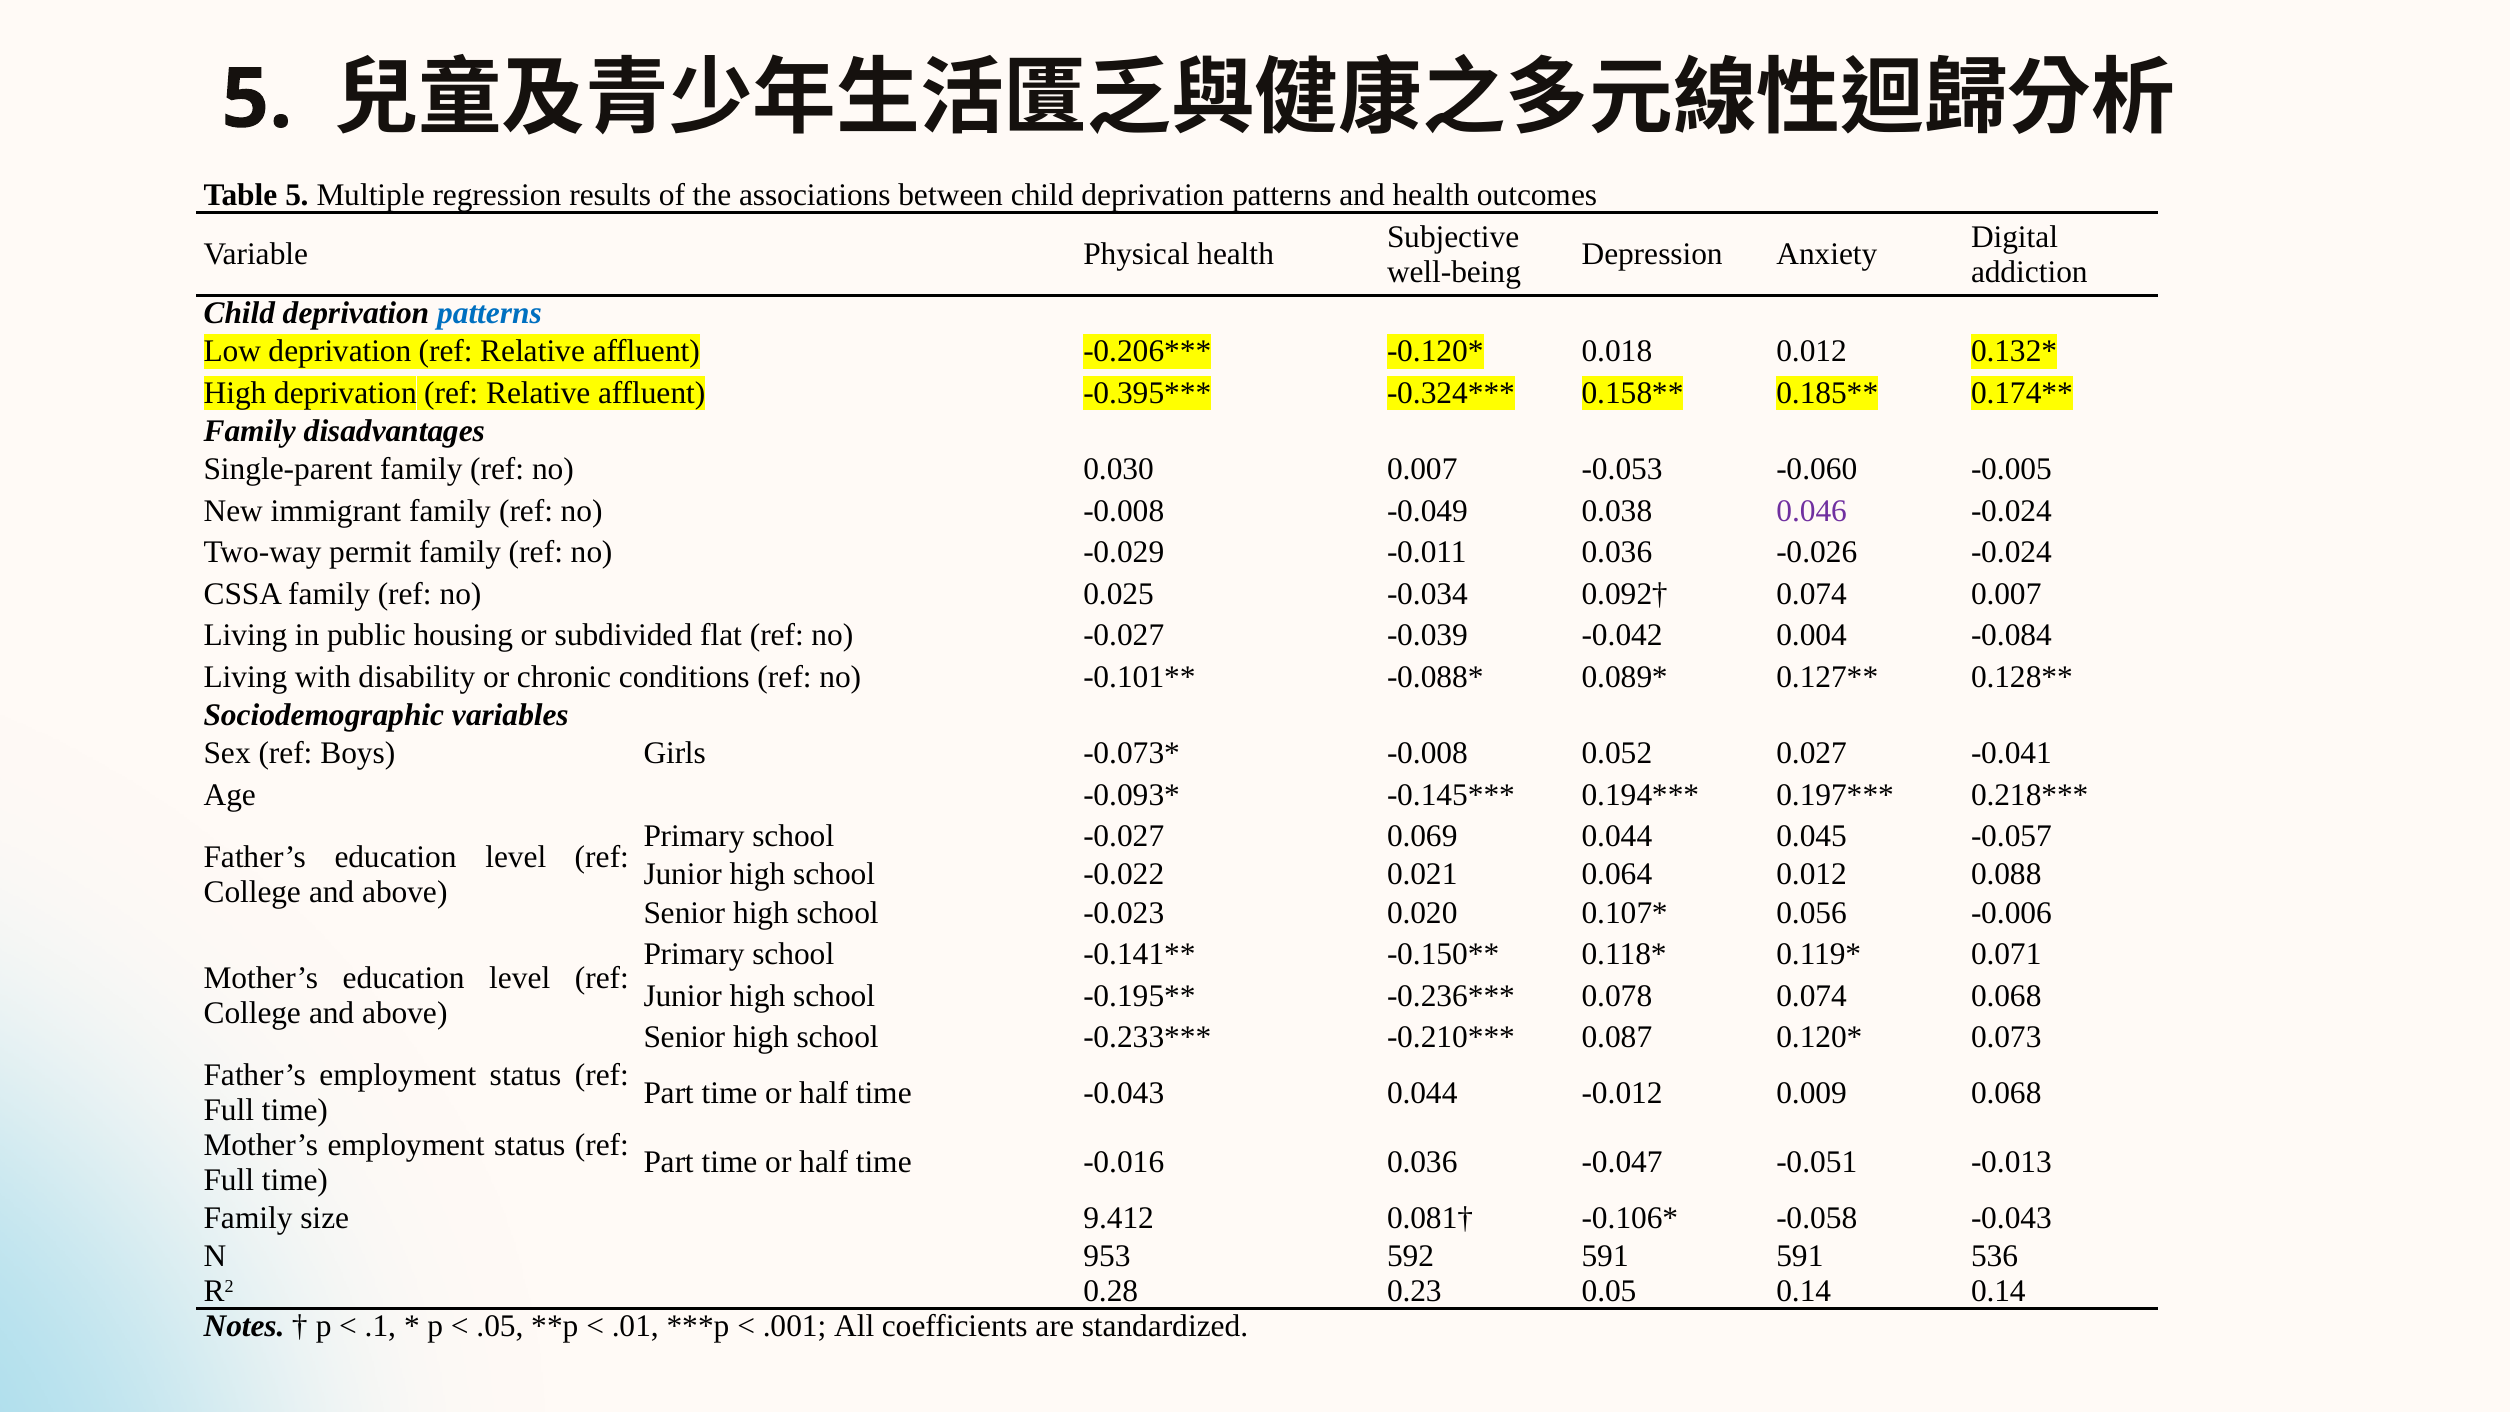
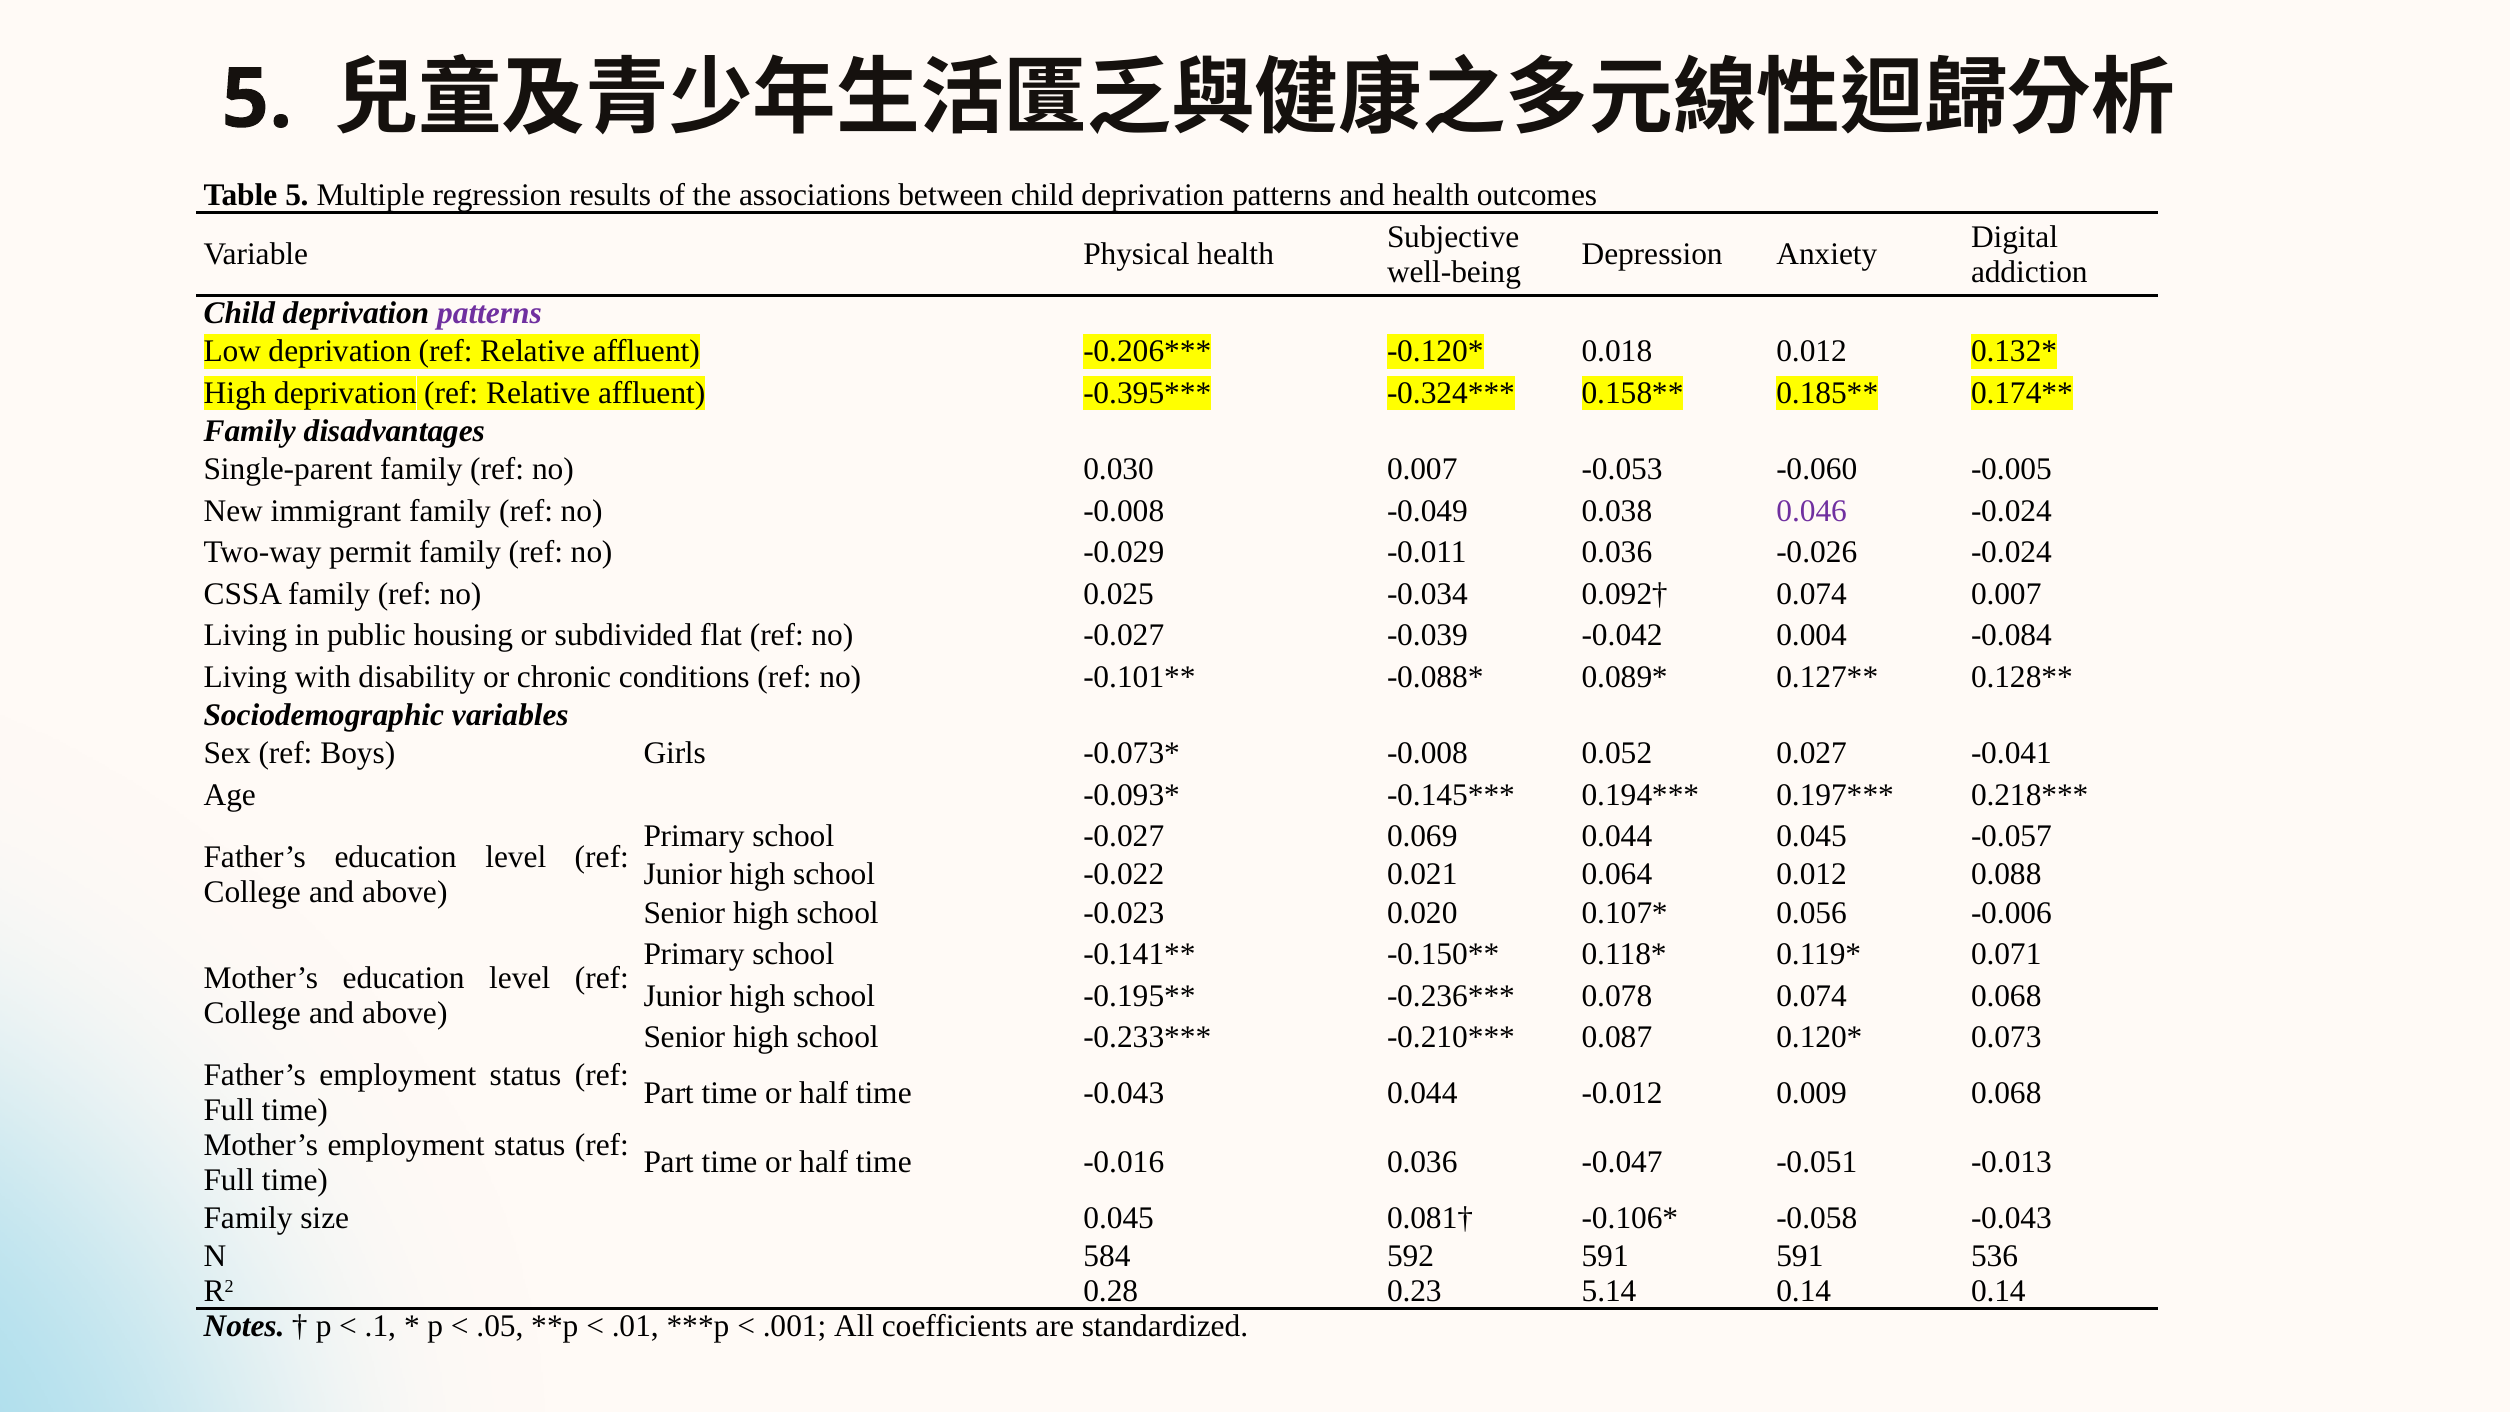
patterns at (489, 313) colour: blue -> purple
size 9.412: 9.412 -> 0.045
953: 953 -> 584
0.05: 0.05 -> 5.14
